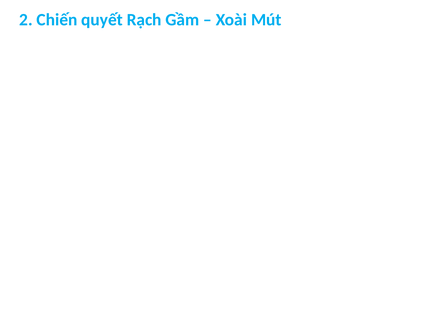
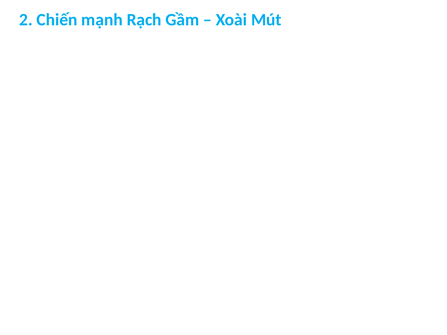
quyết: quyết -> mạnh
